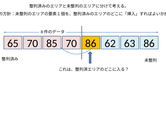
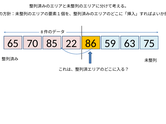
65 70: 70 -> 22
62: 62 -> 59
63 86: 86 -> 75
